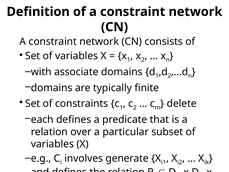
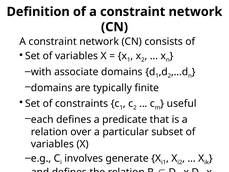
delete: delete -> useful
